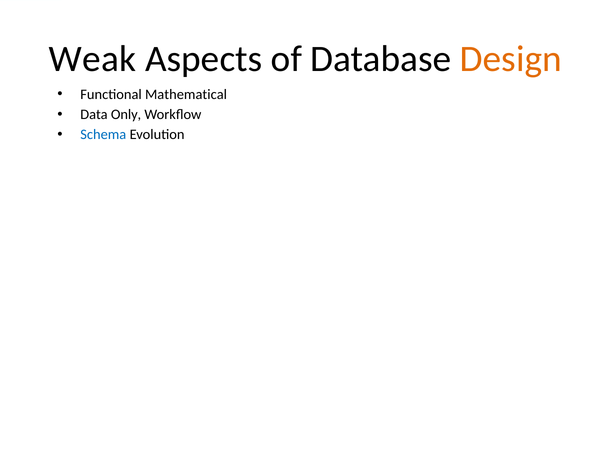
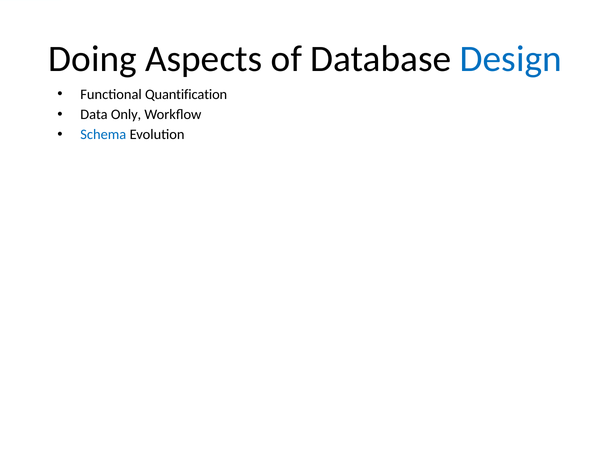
Weak: Weak -> Doing
Design colour: orange -> blue
Mathematical: Mathematical -> Quantification
